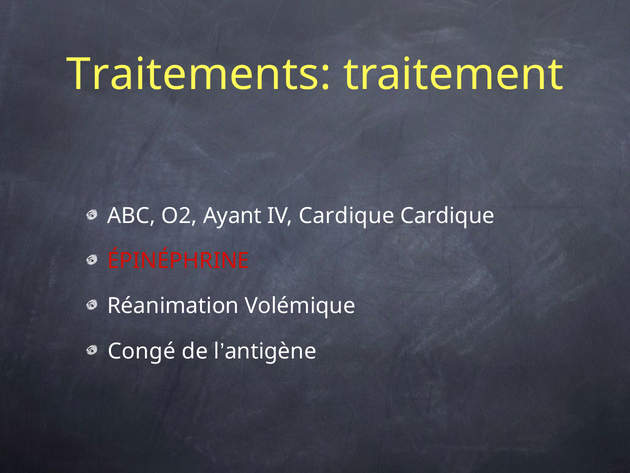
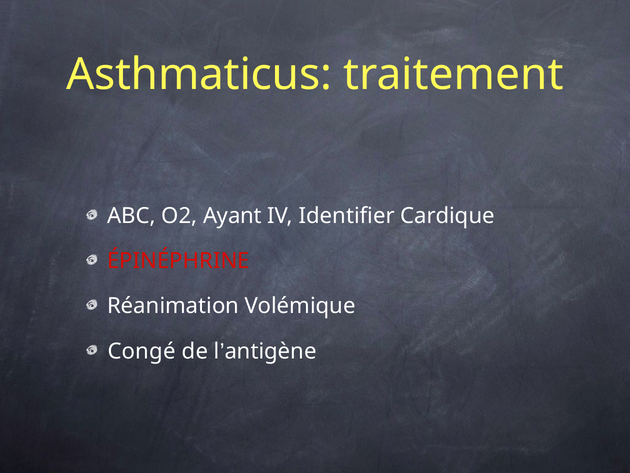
Traitements: Traitements -> Asthmaticus
IV Cardique: Cardique -> Identifier
